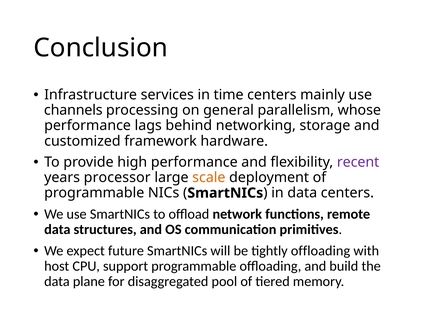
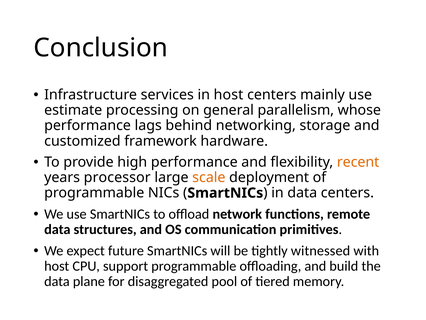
in time: time -> host
channels: channels -> estimate
recent colour: purple -> orange
tightly offloading: offloading -> witnessed
